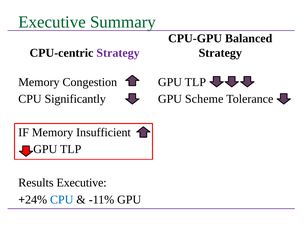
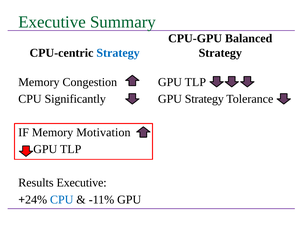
Strategy at (118, 53) colour: purple -> blue
GPU Scheme: Scheme -> Strategy
Insufficient: Insufficient -> Motivation
